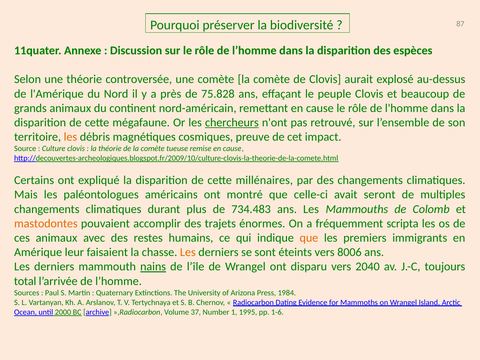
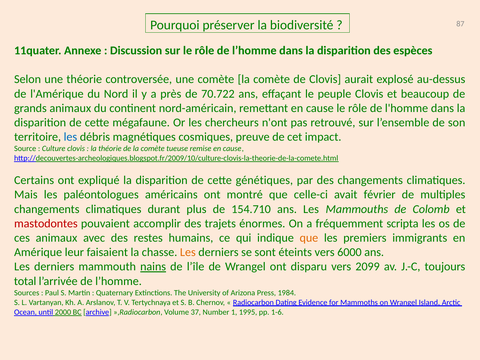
75.828: 75.828 -> 70.722
chercheurs underline: present -> none
les at (70, 137) colour: orange -> blue
millénaires: millénaires -> génétiques
seront: seront -> février
734.483: 734.483 -> 154.710
mastodontes colour: orange -> red
8006: 8006 -> 6000
2040: 2040 -> 2099
